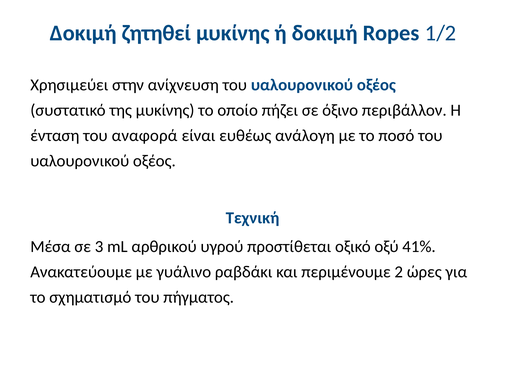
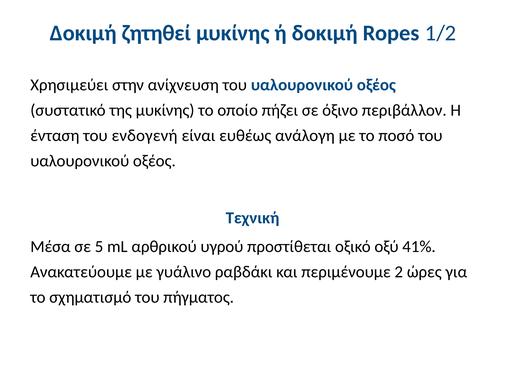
αναφορά: αναφορά -> ενδογενή
3: 3 -> 5
